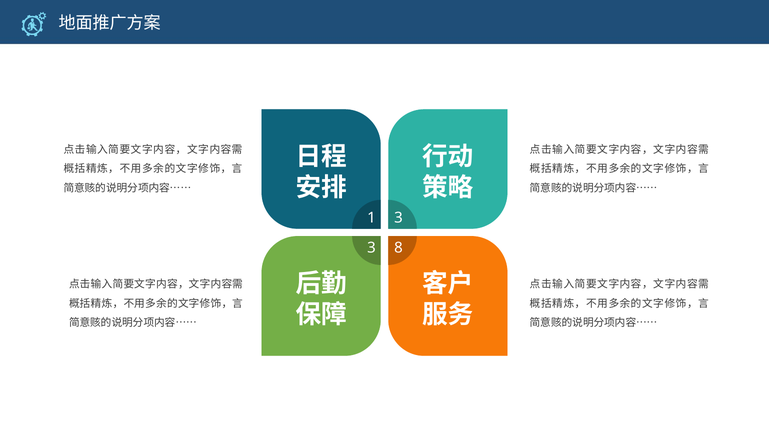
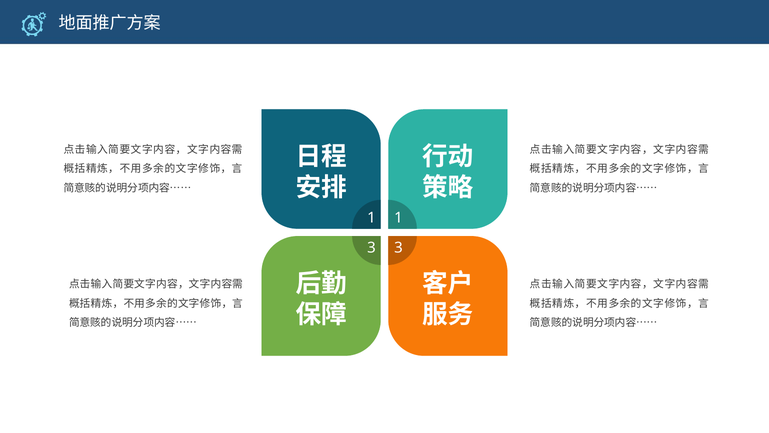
1 3: 3 -> 1
3 8: 8 -> 3
